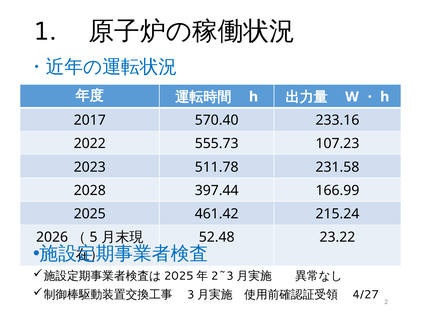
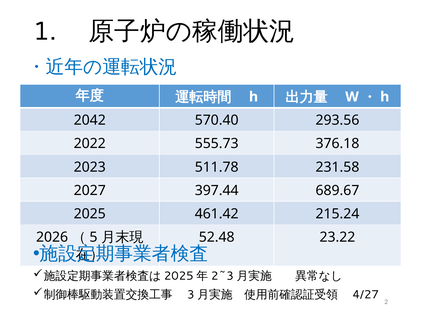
2017: 2017 -> 2042
233.16: 233.16 -> 293.56
107.23: 107.23 -> 376.18
2028: 2028 -> 2027
166.99: 166.99 -> 689.67
